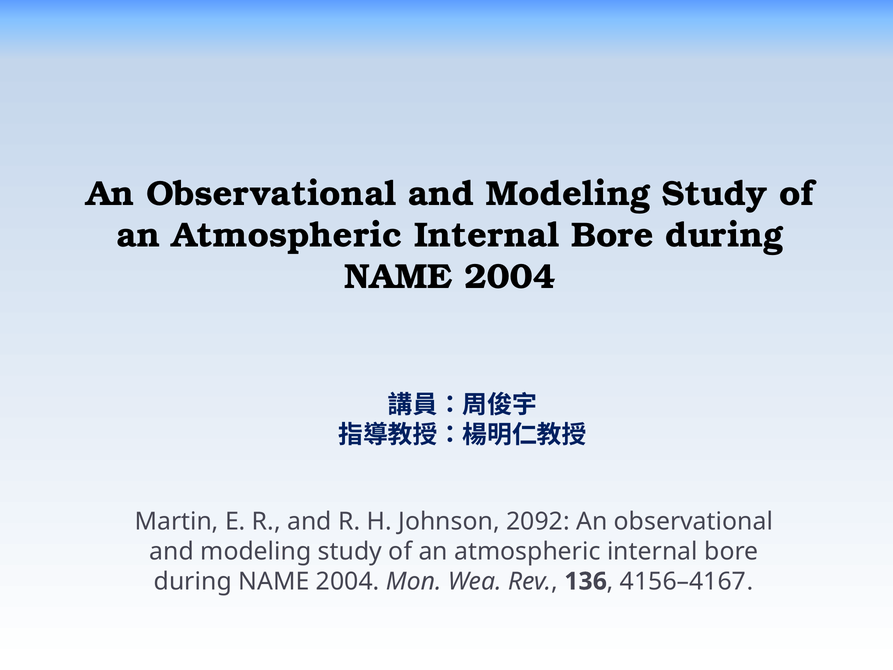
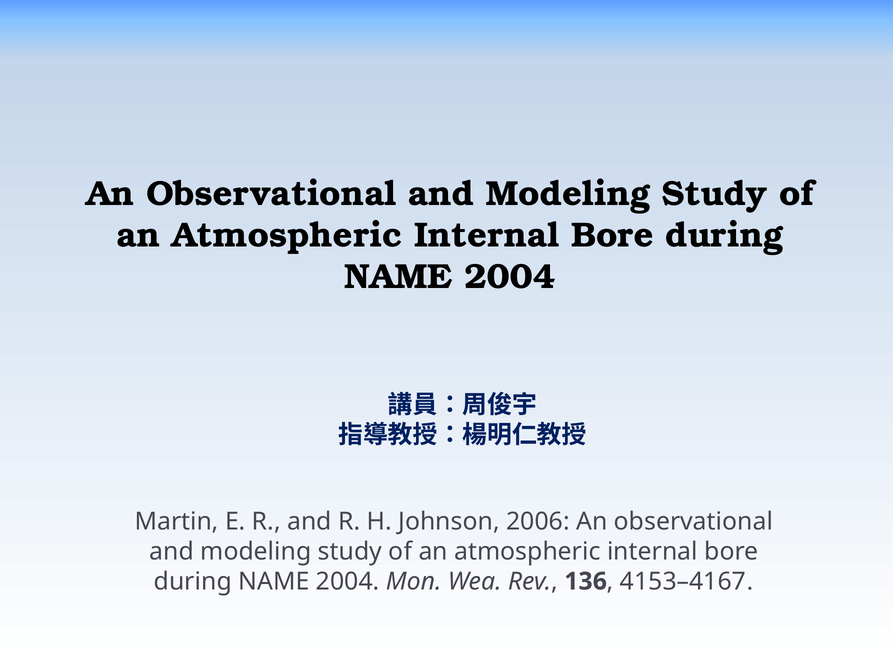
2092: 2092 -> 2006
4156–4167: 4156–4167 -> 4153–4167
